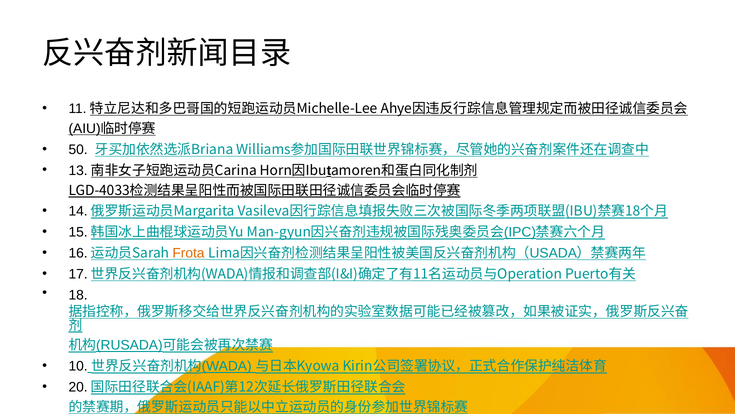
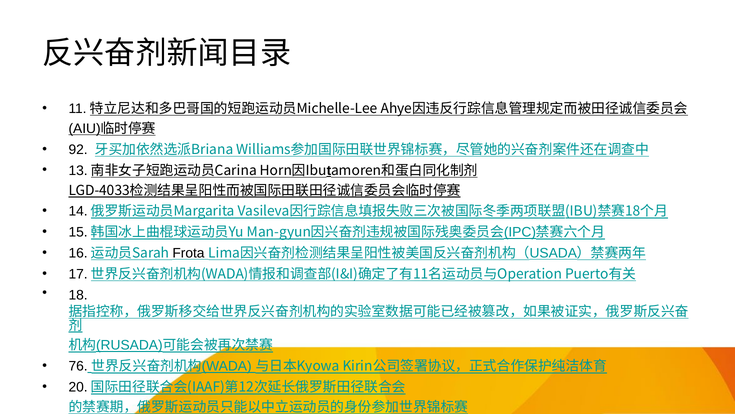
50: 50 -> 92
Frota colour: orange -> black
10: 10 -> 76
